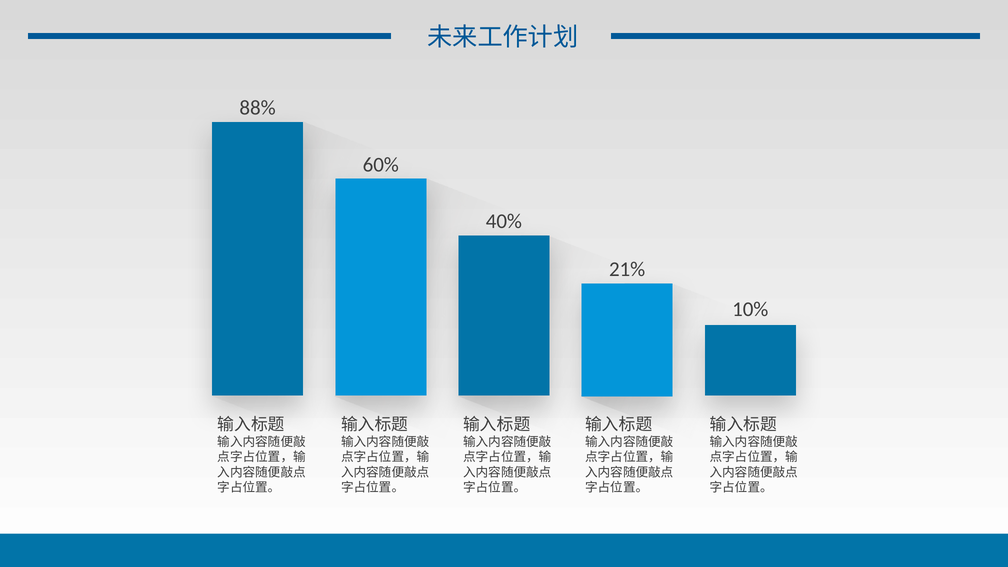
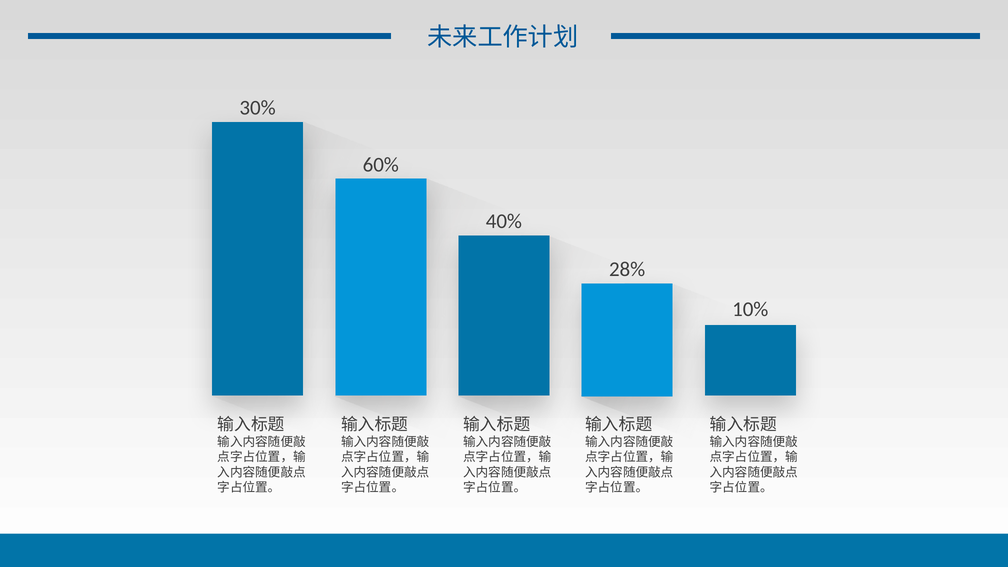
88%: 88% -> 30%
21%: 21% -> 28%
